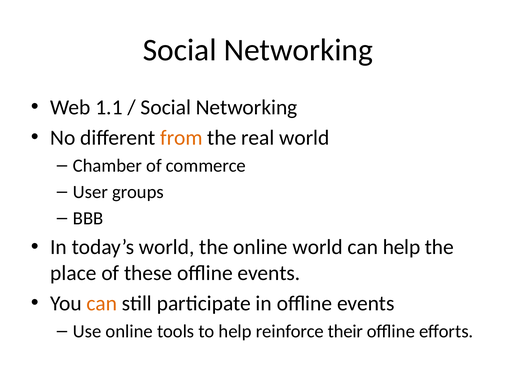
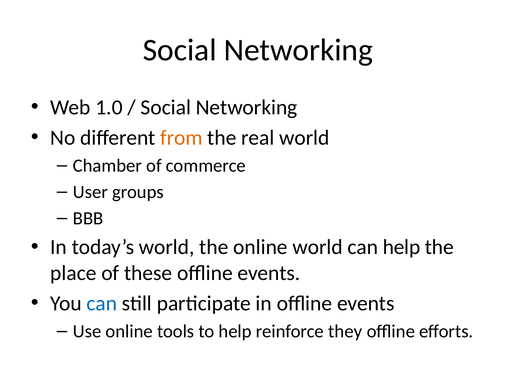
1.1: 1.1 -> 1.0
can at (102, 303) colour: orange -> blue
their: their -> they
